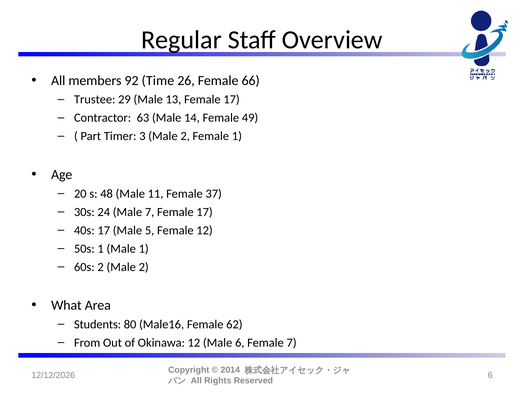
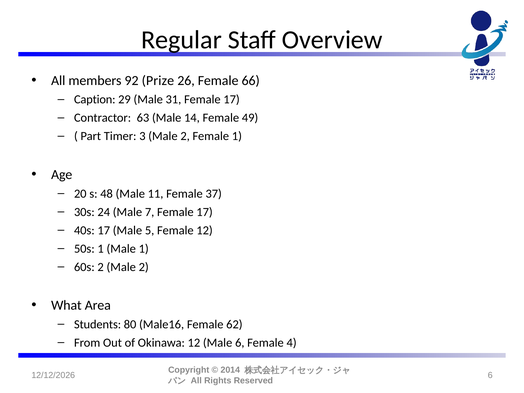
Time: Time -> Prize
Trustee: Trustee -> Caption
13: 13 -> 31
Female 7: 7 -> 4
